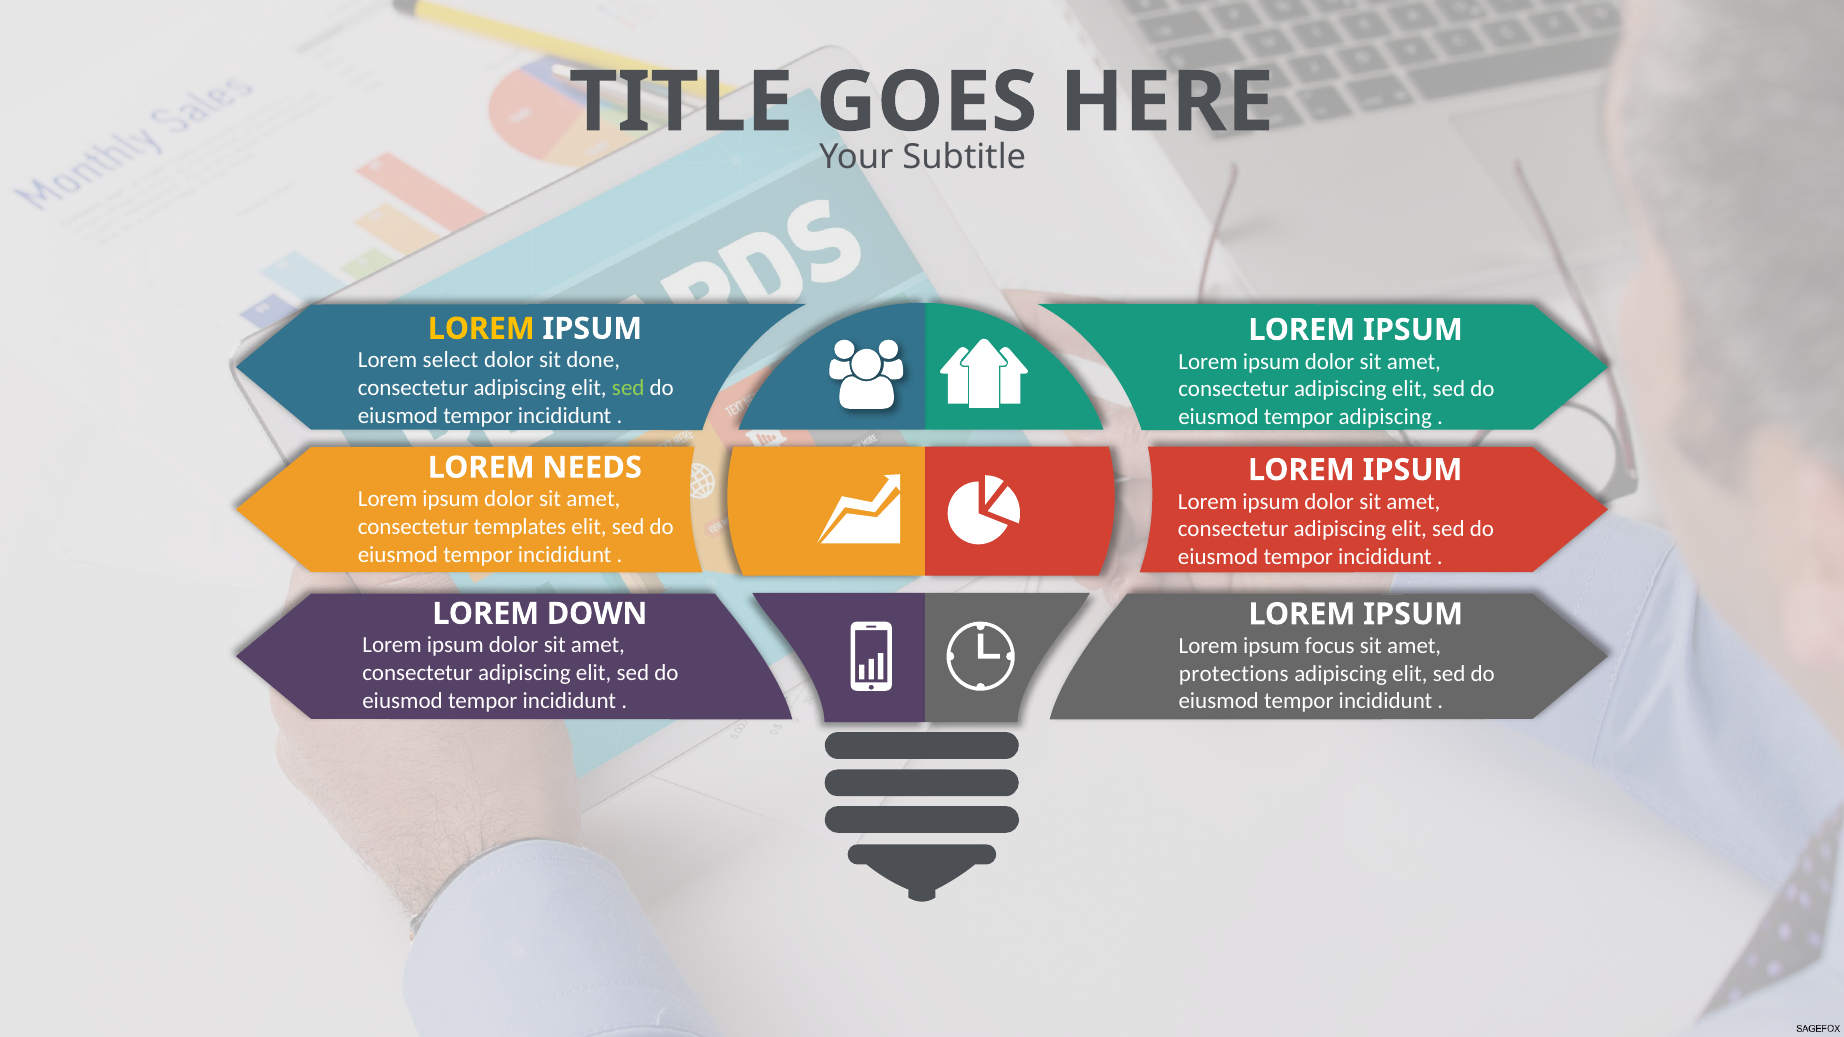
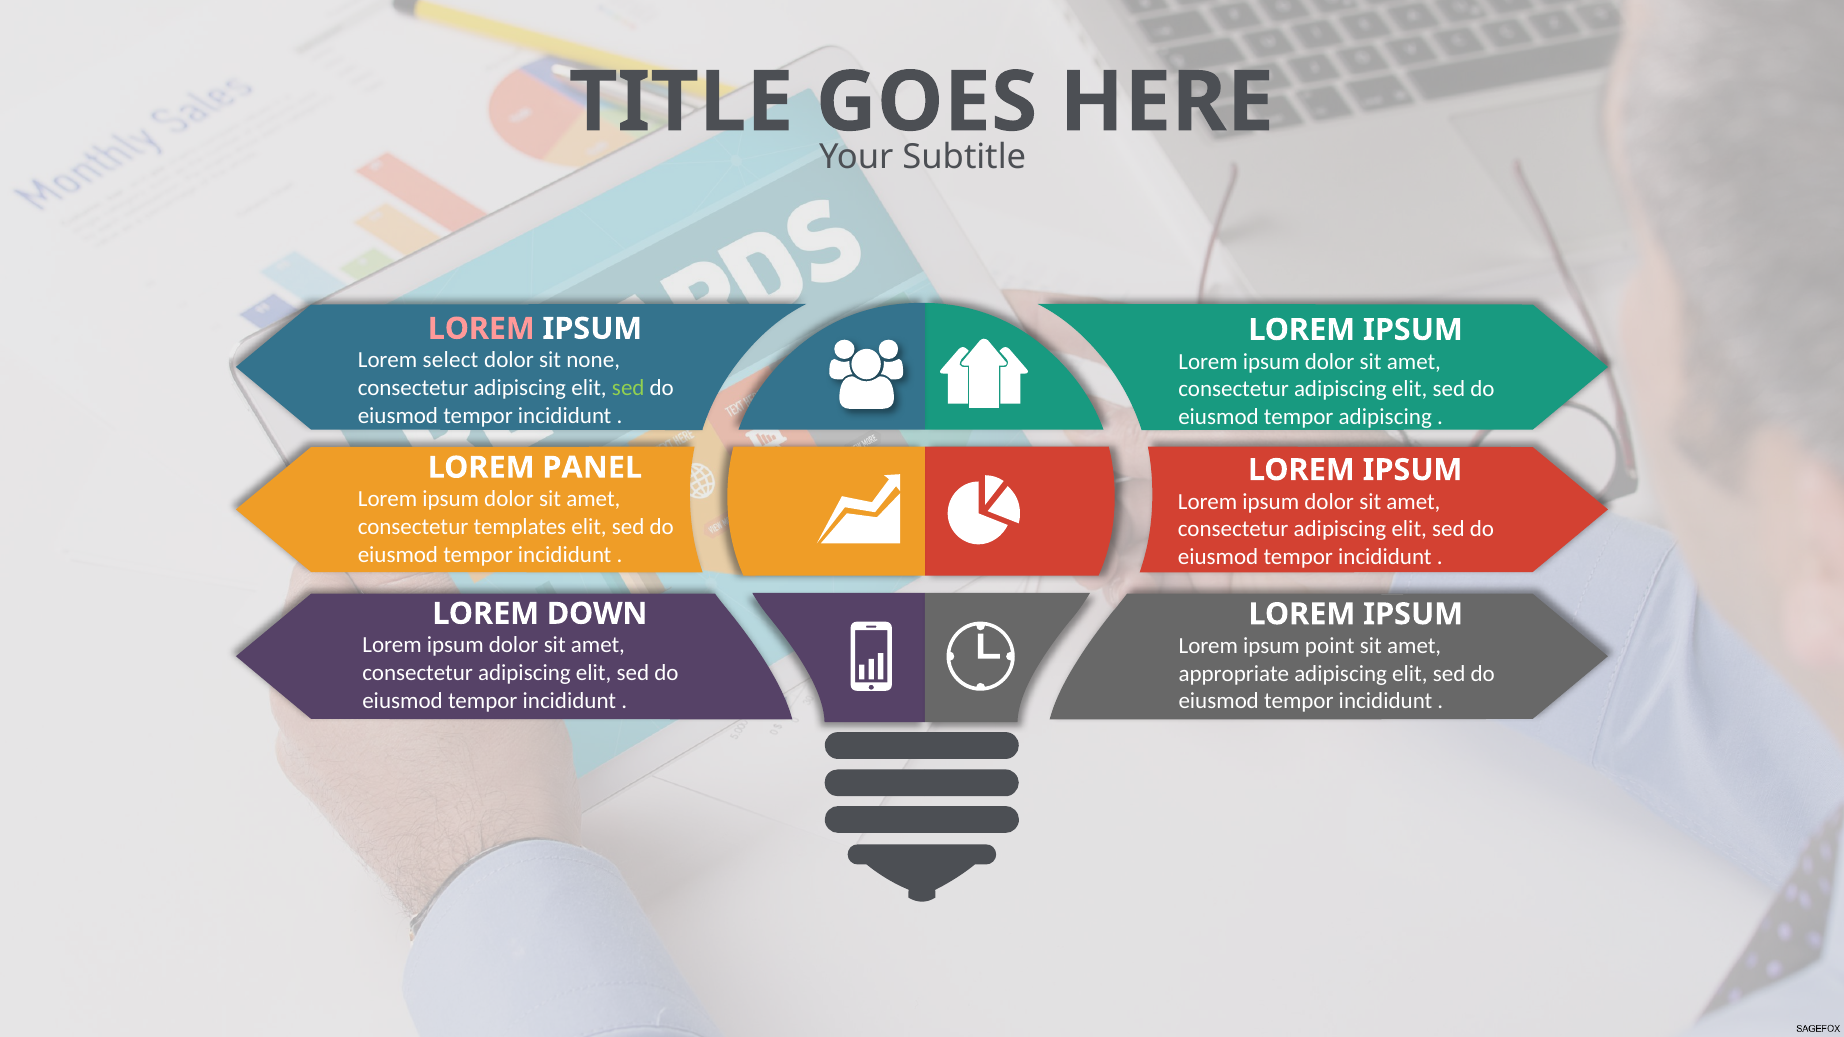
LOREM at (481, 329) colour: yellow -> pink
done: done -> none
NEEDS: NEEDS -> PANEL
focus: focus -> point
protections: protections -> appropriate
